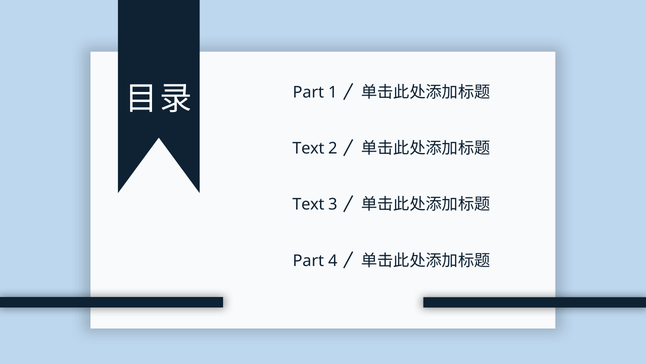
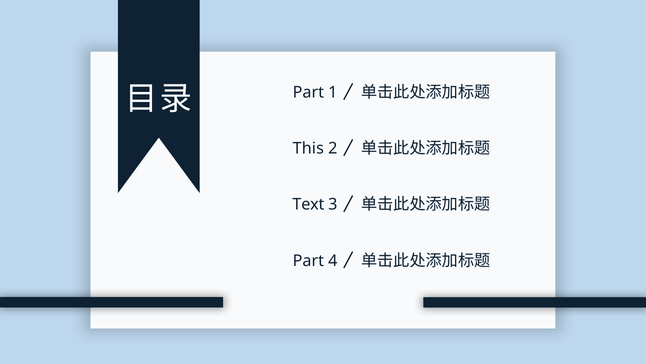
Text at (308, 148): Text -> This
